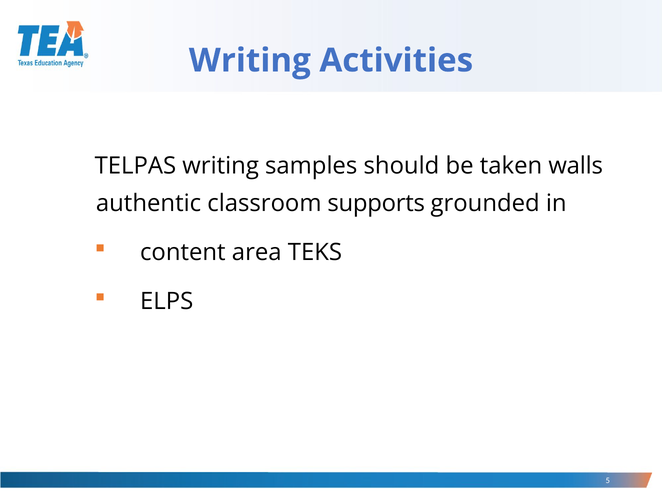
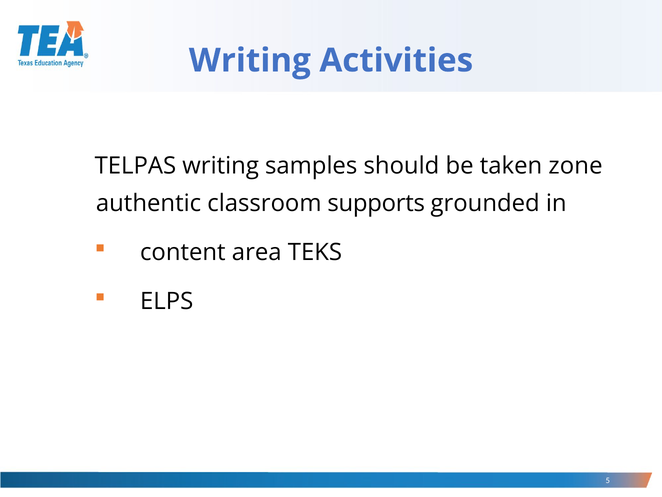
walls: walls -> zone
